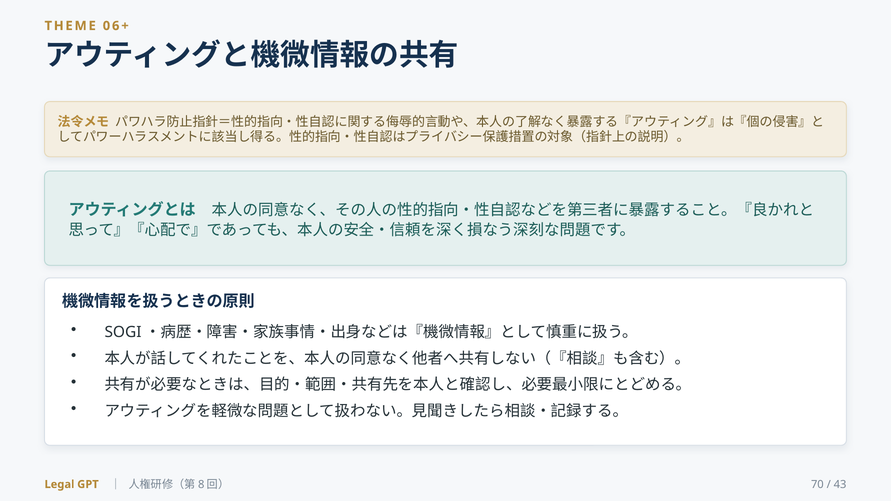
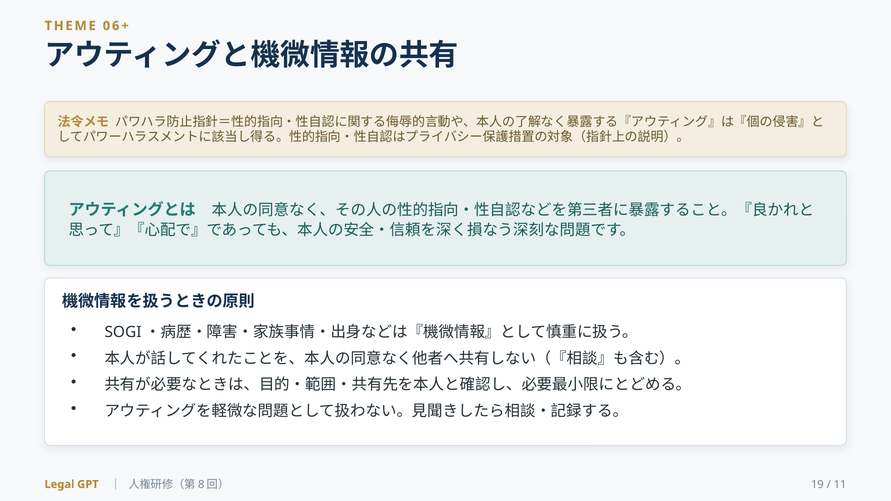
70: 70 -> 19
43: 43 -> 11
